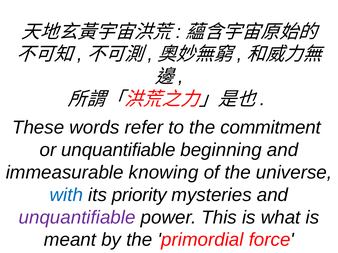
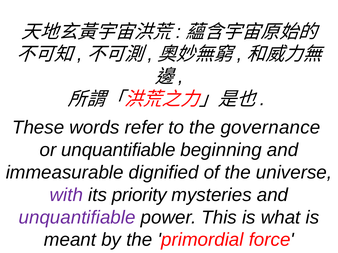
commitment: commitment -> governance
knowing: knowing -> dignified
with colour: blue -> purple
